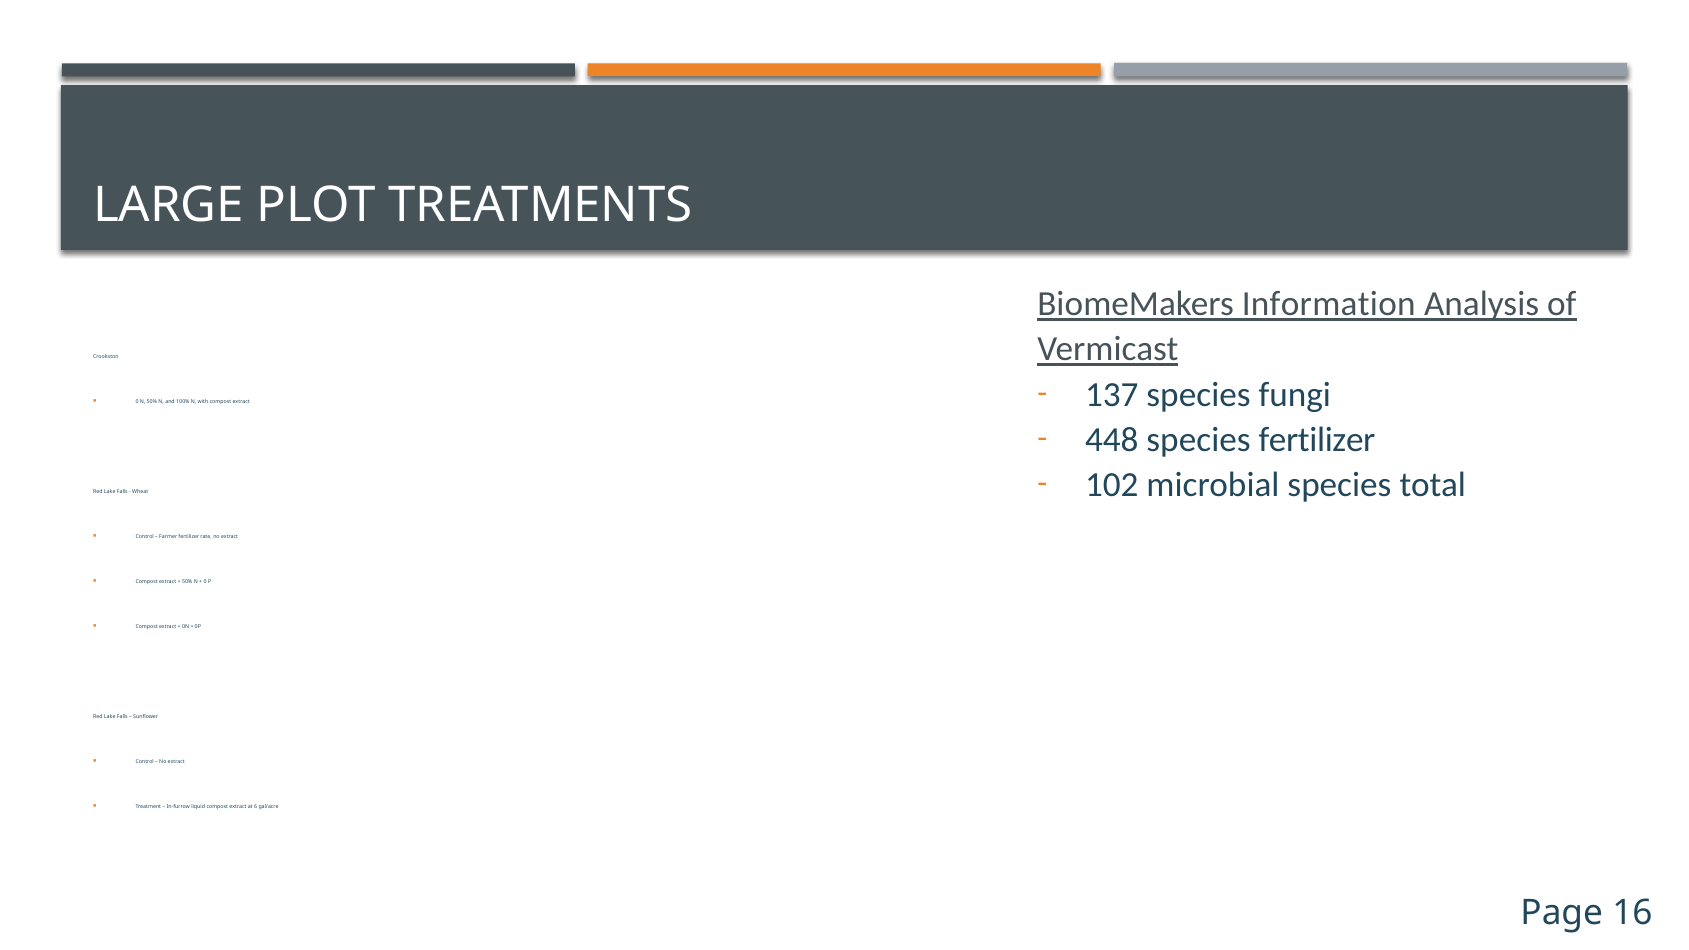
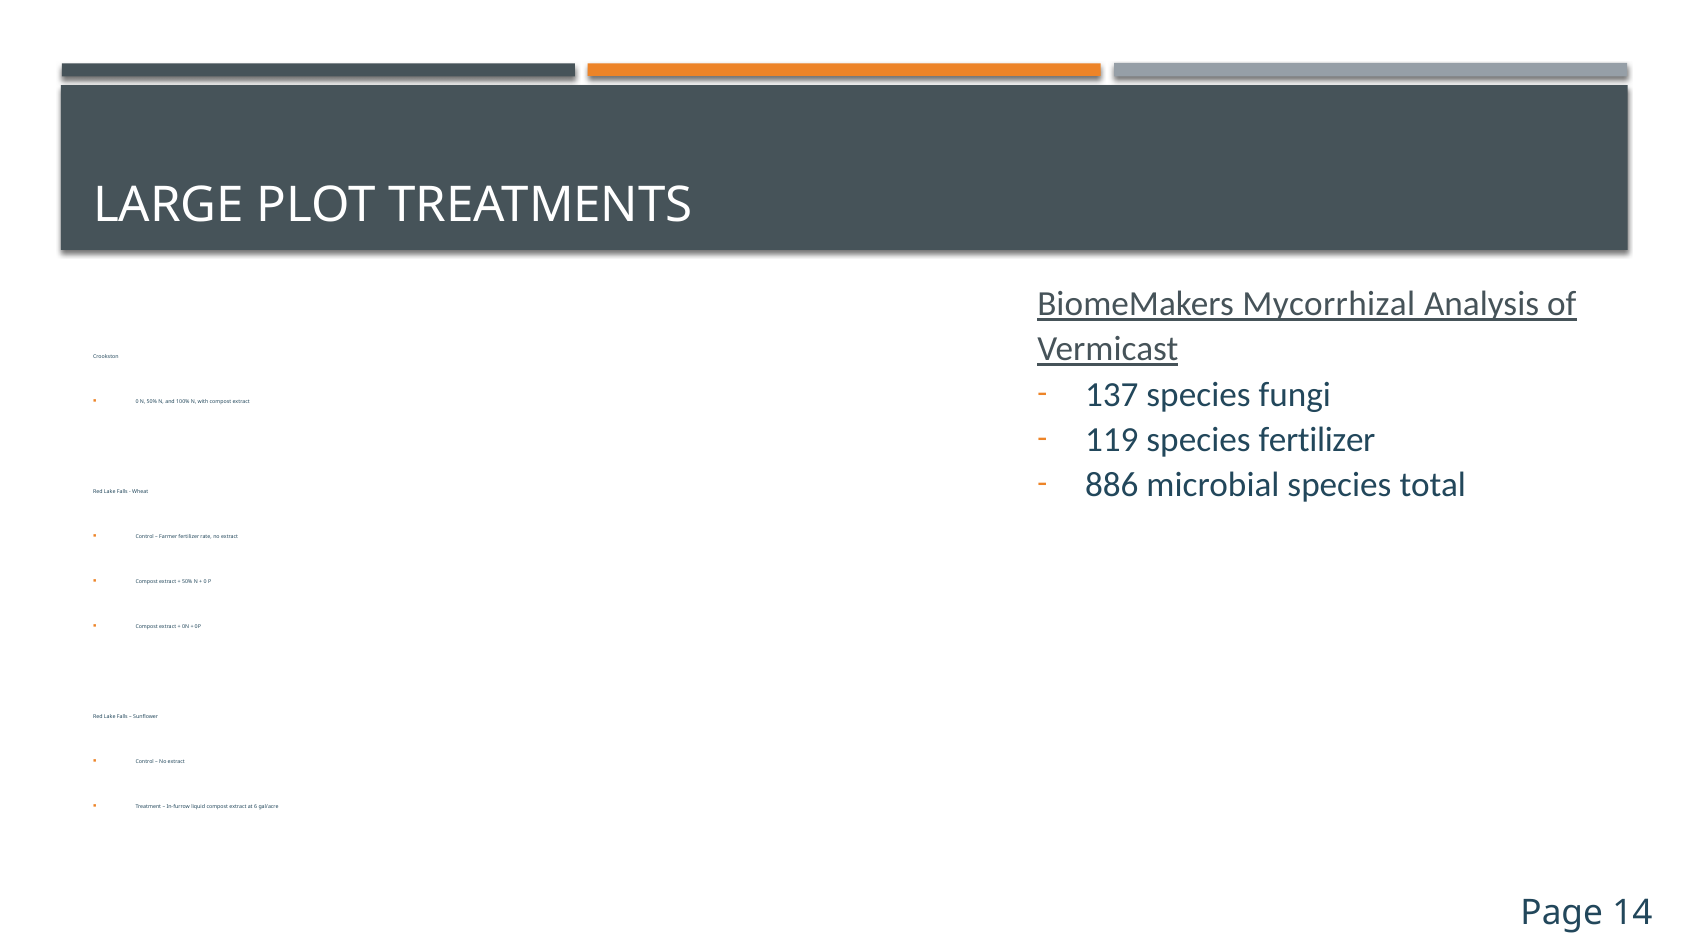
Information: Information -> Mycorrhizal
448: 448 -> 119
102: 102 -> 886
16: 16 -> 14
